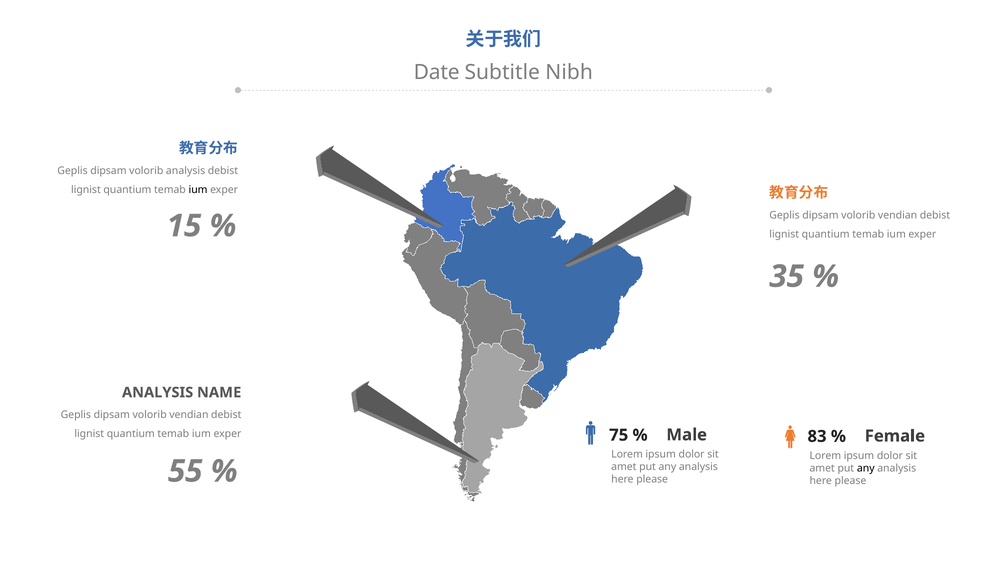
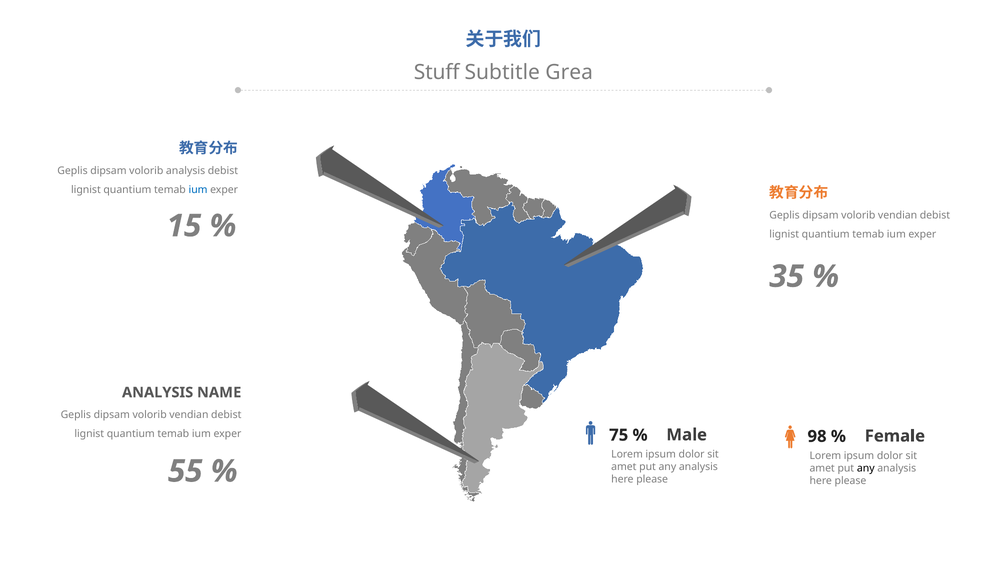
Date: Date -> Stuff
Nibh: Nibh -> Grea
ium at (198, 190) colour: black -> blue
83: 83 -> 98
